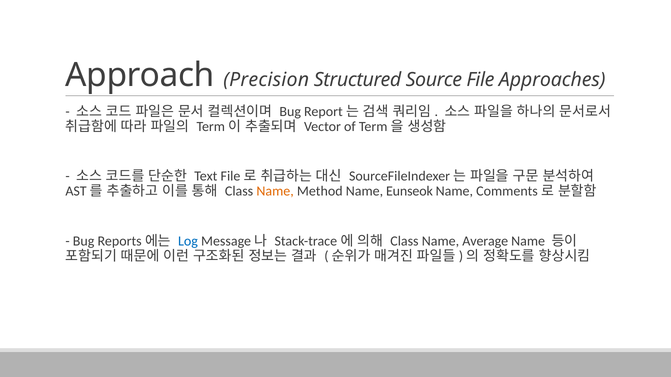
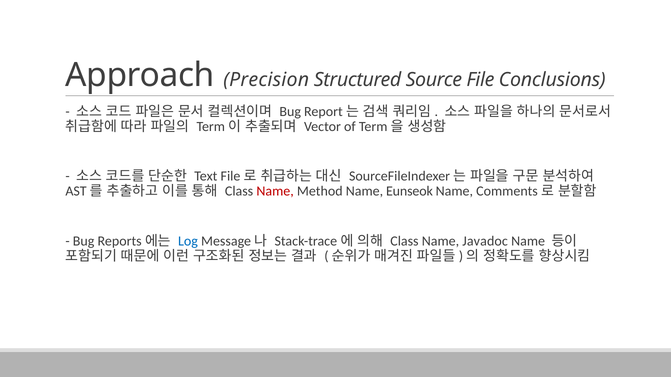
Approaches: Approaches -> Conclusions
Name at (275, 192) colour: orange -> red
Average: Average -> Javadoc
